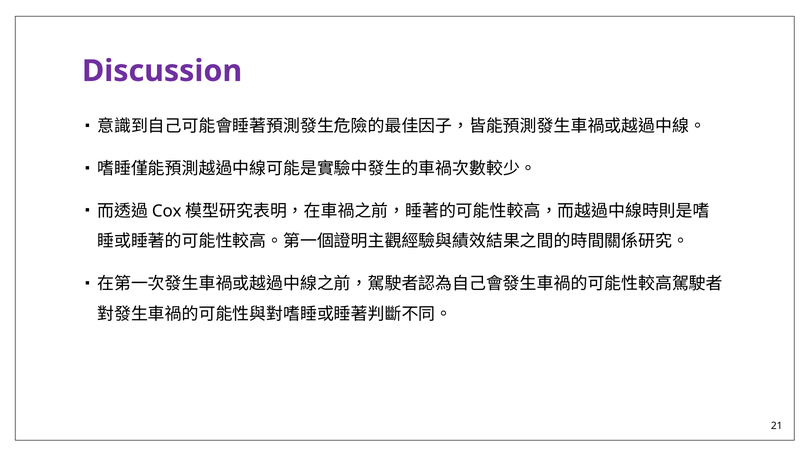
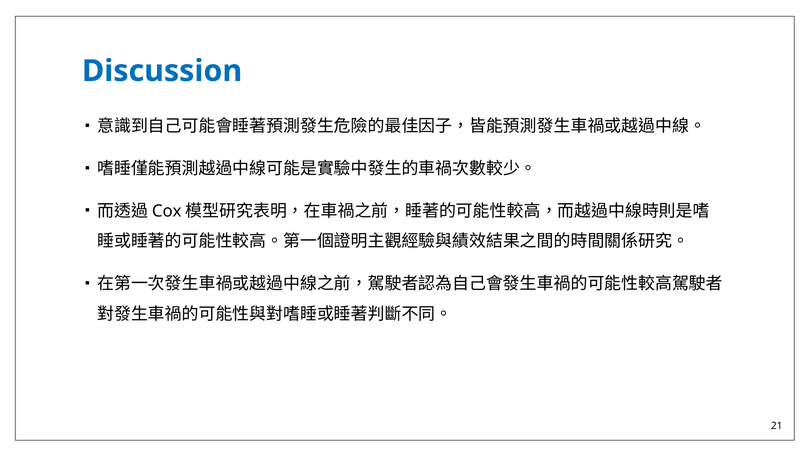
Discussion colour: purple -> blue
